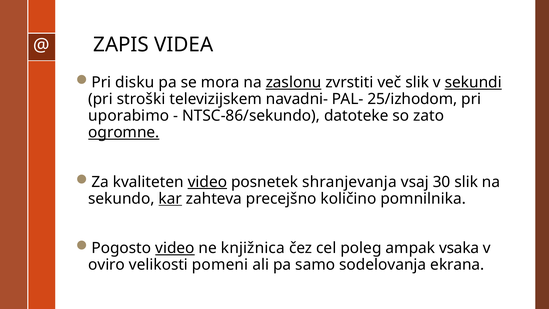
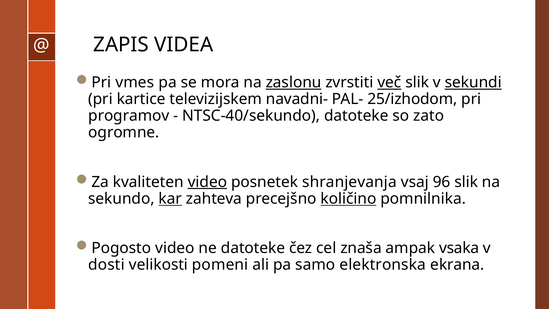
disku: disku -> vmes
več underline: none -> present
stroški: stroški -> kartice
uporabimo: uporabimo -> programov
NTSC-86/sekundo: NTSC-86/sekundo -> NTSC-40/sekundo
ogromne underline: present -> none
30: 30 -> 96
količino underline: none -> present
video at (175, 248) underline: present -> none
ne knjižnica: knjižnica -> datoteke
poleg: poleg -> znaša
oviro: oviro -> dosti
sodelovanja: sodelovanja -> elektronska
